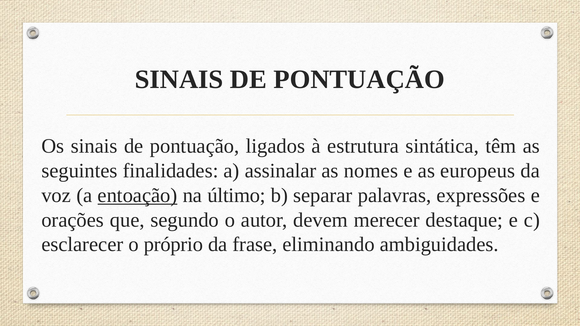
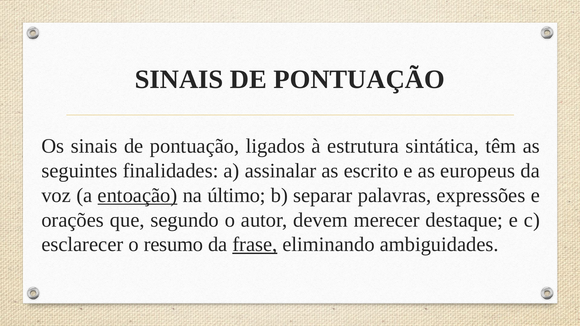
nomes: nomes -> escrito
próprio: próprio -> resumo
frase underline: none -> present
